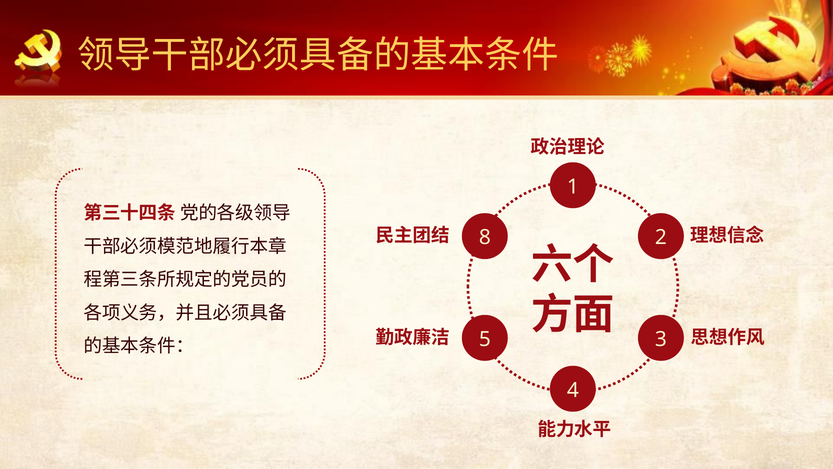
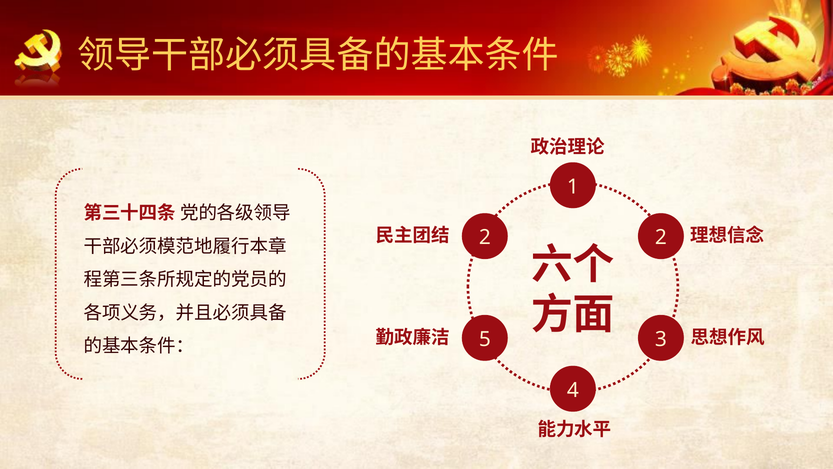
8 at (485, 237): 8 -> 2
